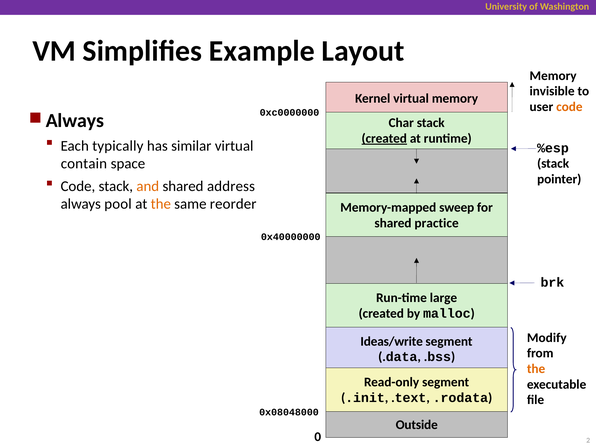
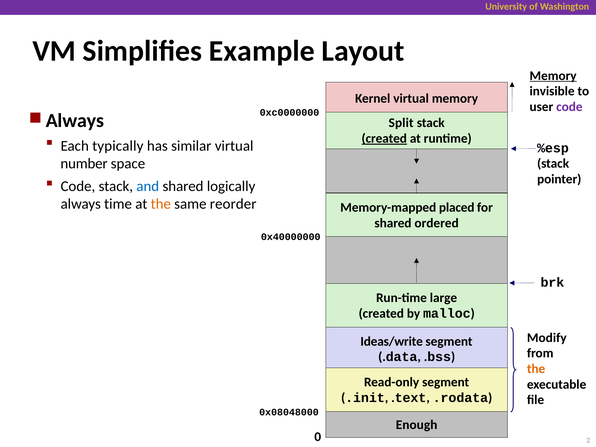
Memory at (553, 76) underline: none -> present
code at (569, 107) colour: orange -> purple
Char: Char -> Split
contain: contain -> number
and colour: orange -> blue
address: address -> logically
pool: pool -> time
sweep: sweep -> placed
practice: practice -> ordered
Outside: Outside -> Enough
